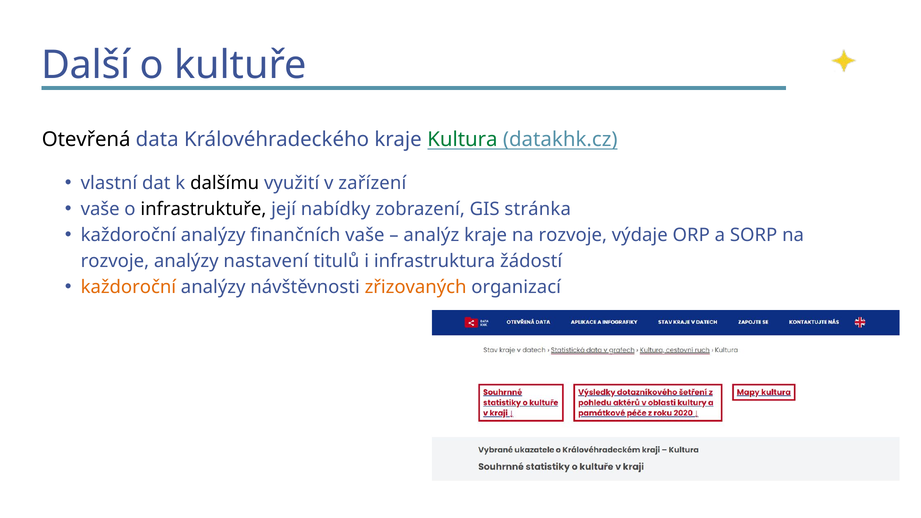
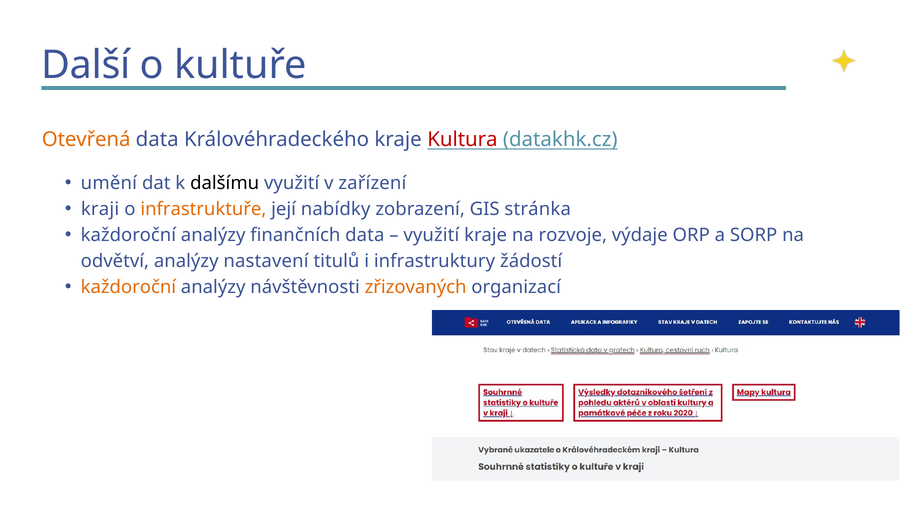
Otevřená colour: black -> orange
Kultura colour: green -> red
vlastní: vlastní -> umění
vaše at (100, 209): vaše -> kraji
infrastruktuře colour: black -> orange
finančních vaše: vaše -> data
analýz at (431, 235): analýz -> využití
rozvoje at (115, 261): rozvoje -> odvětví
infrastruktura: infrastruktura -> infrastruktury
